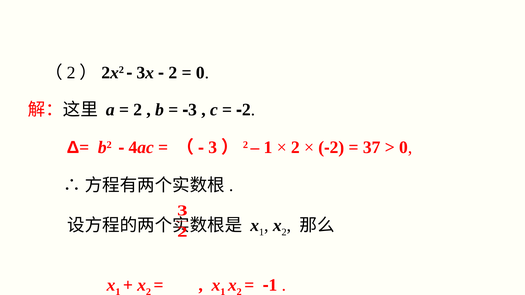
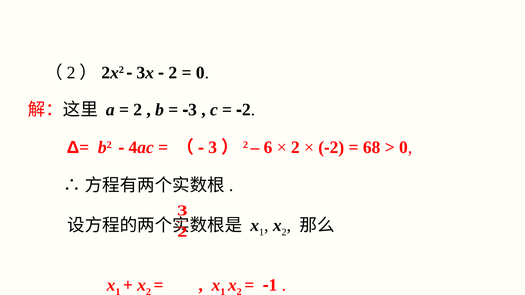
1 at (268, 148): 1 -> 6
37: 37 -> 68
